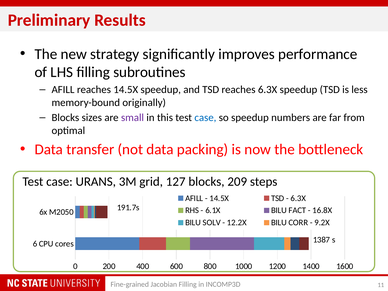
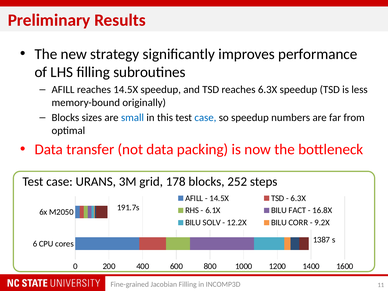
small colour: purple -> blue
127: 127 -> 178
209: 209 -> 252
